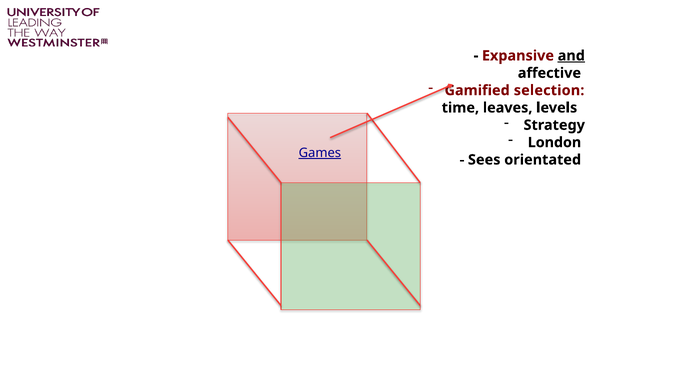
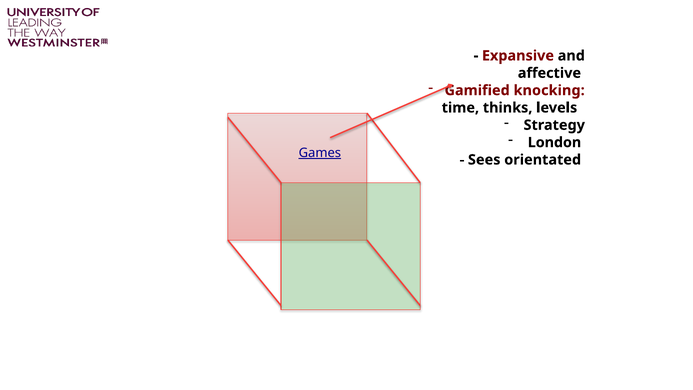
and underline: present -> none
selection: selection -> knocking
leaves: leaves -> thinks
